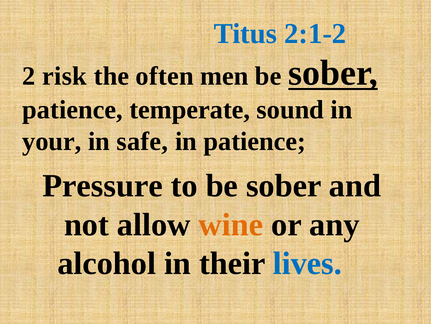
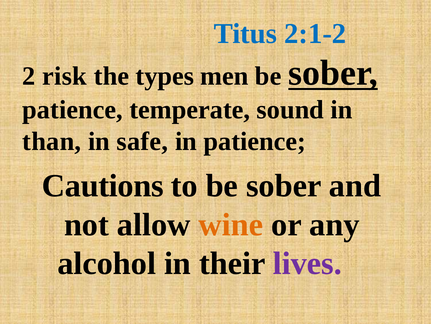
often: often -> types
your: your -> than
Pressure: Pressure -> Cautions
lives colour: blue -> purple
